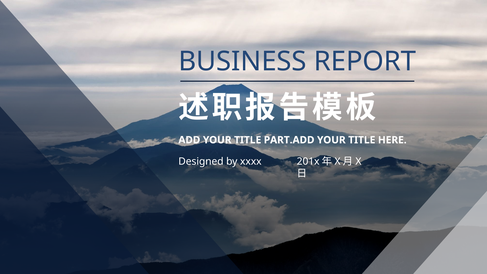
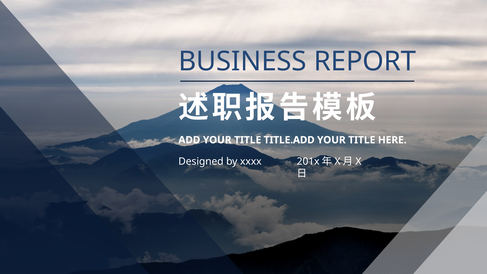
PART.ADD: PART.ADD -> TITLE.ADD
